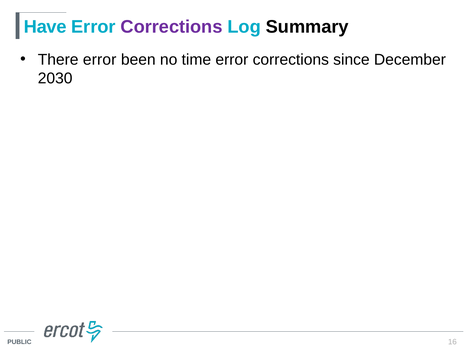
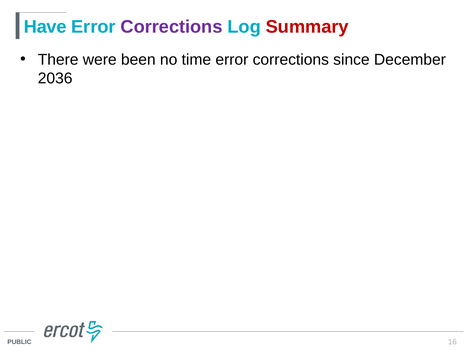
Summary colour: black -> red
There error: error -> were
2030: 2030 -> 2036
